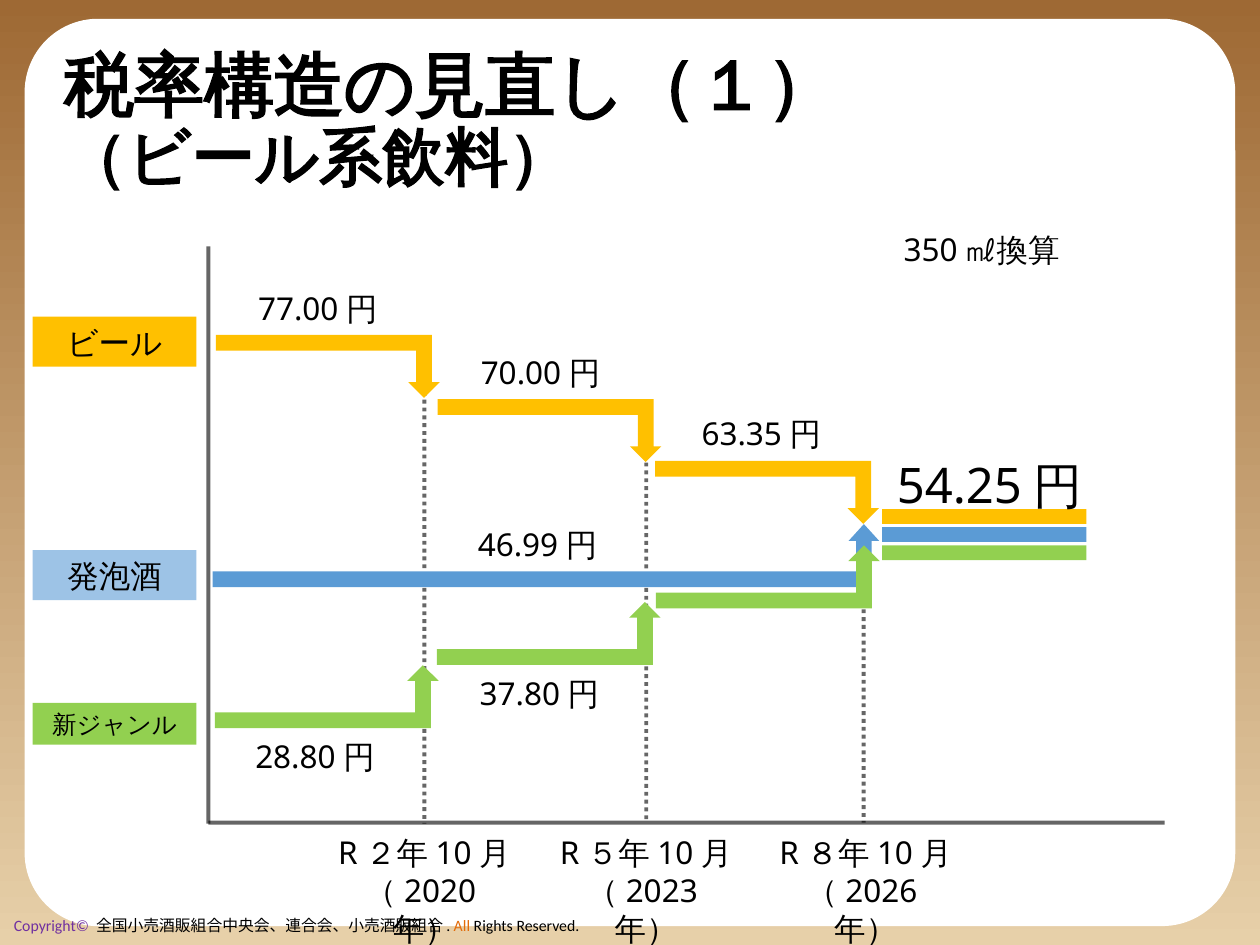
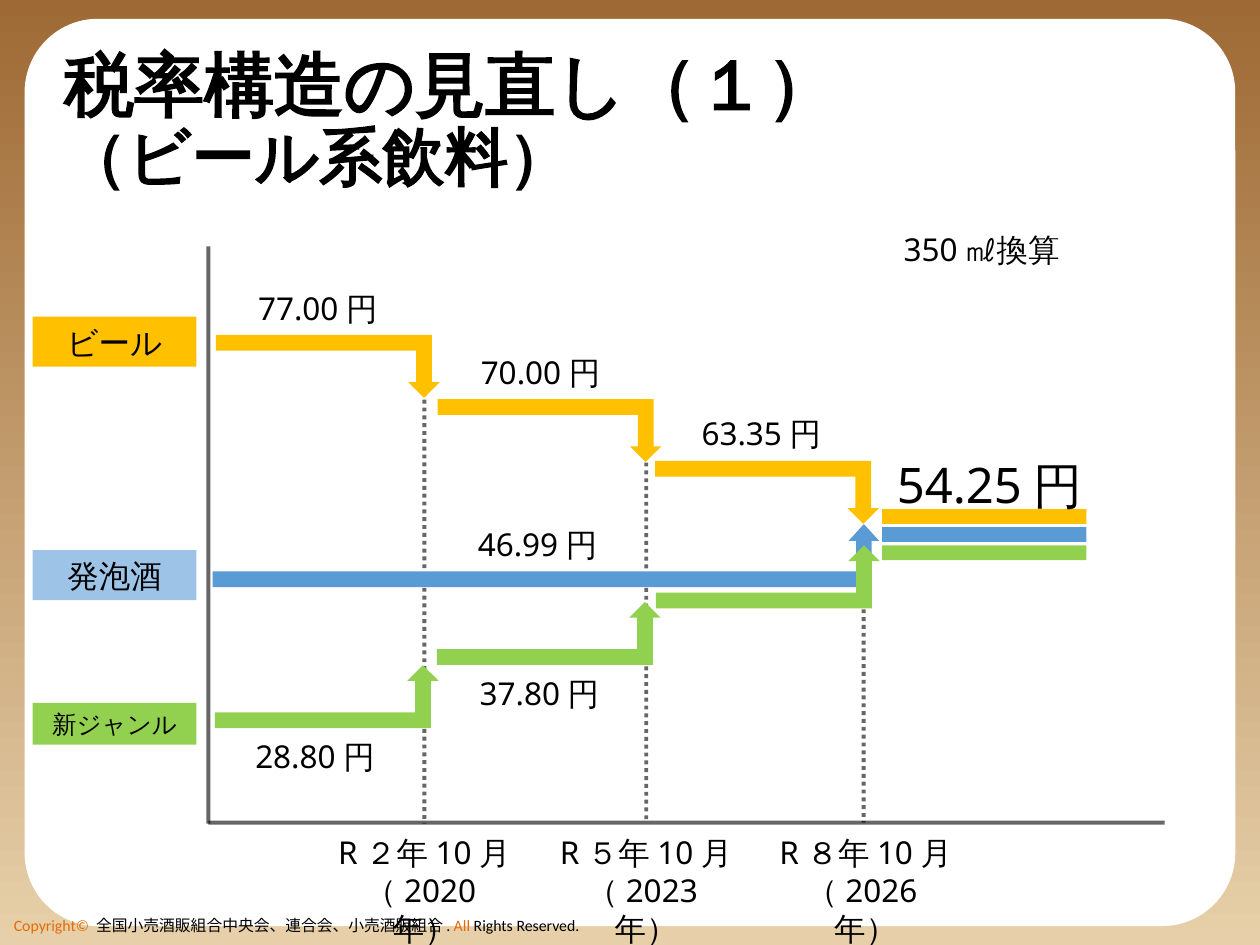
Copyright© colour: purple -> orange
